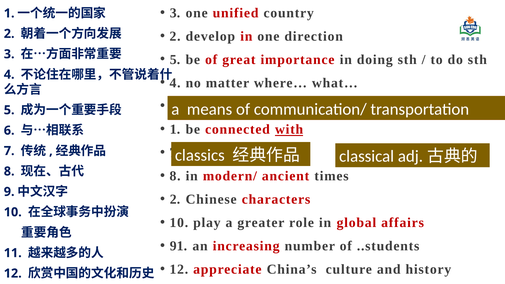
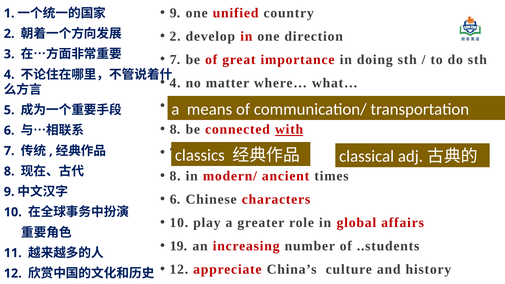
3 at (175, 13): 3 -> 9
5 at (175, 60): 5 -> 7
1 at (175, 129): 1 -> 8
2 at (175, 199): 2 -> 6
91: 91 -> 19
